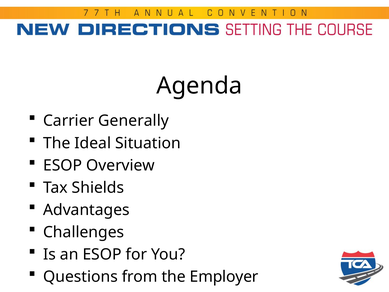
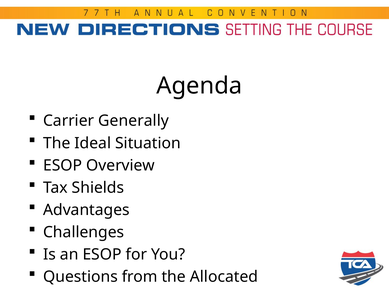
Employer: Employer -> Allocated
